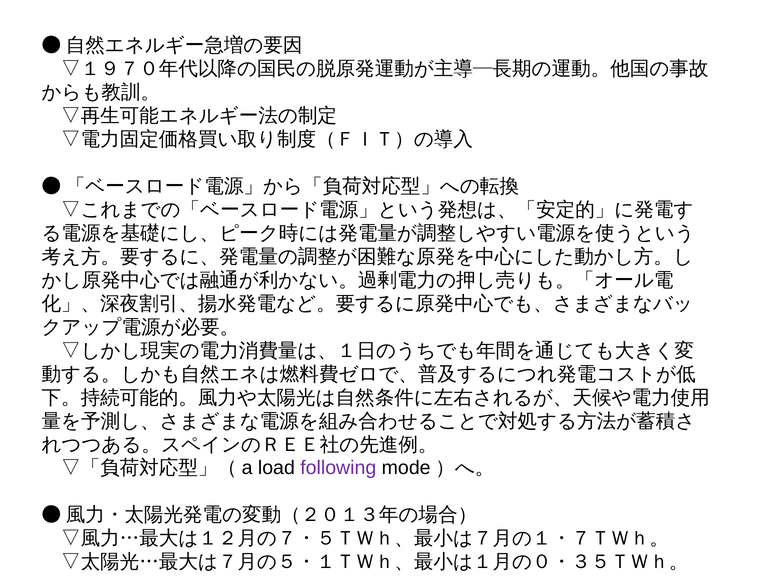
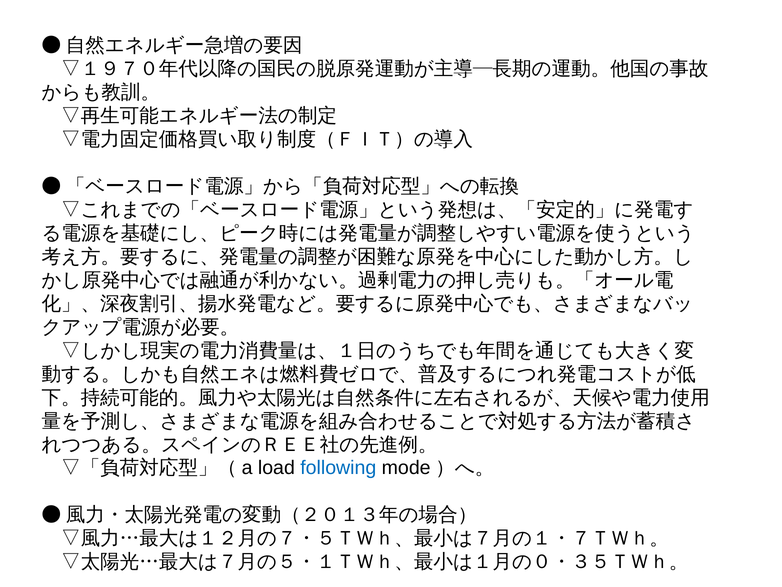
following colour: purple -> blue
